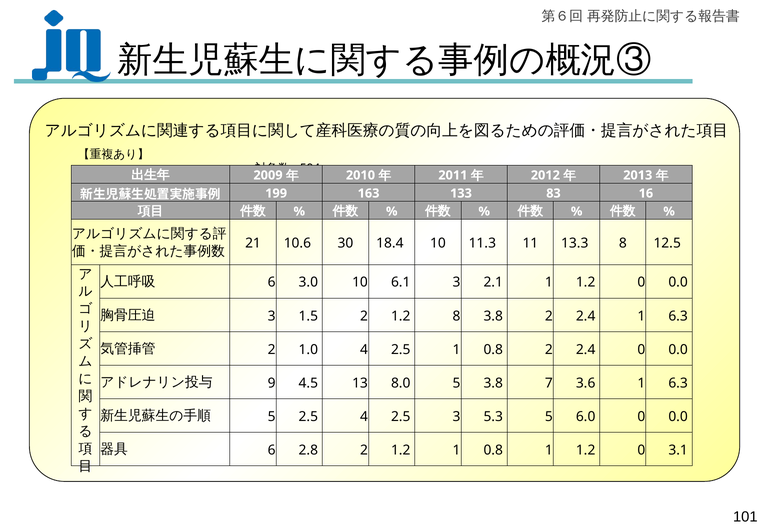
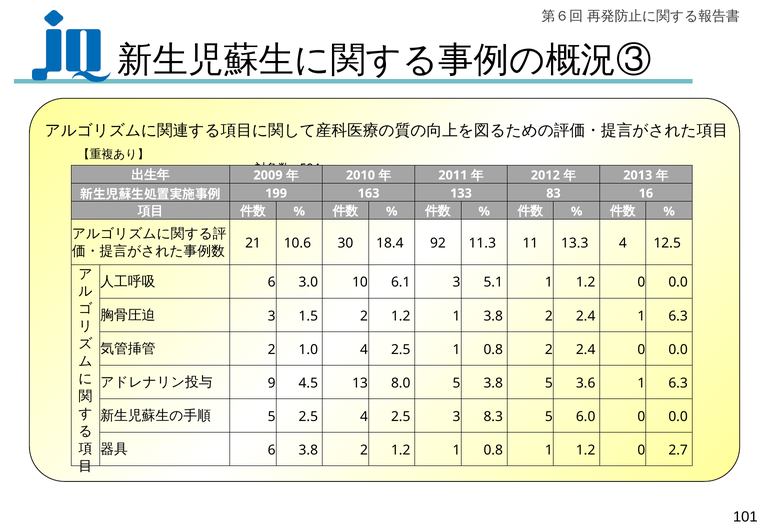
18.4 10: 10 -> 92
13.3 8: 8 -> 4
2.1: 2.1 -> 5.1
1.5 2 1.2 8: 8 -> 1
3.8 7: 7 -> 5
5.3: 5.3 -> 8.3
6 2.8: 2.8 -> 3.8
3.1: 3.1 -> 2.7
